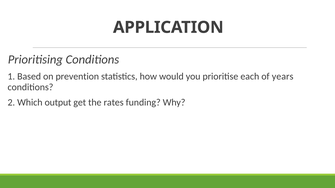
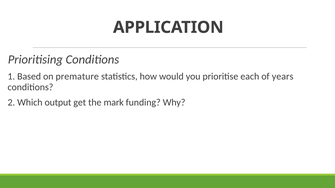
prevention: prevention -> premature
rates: rates -> mark
